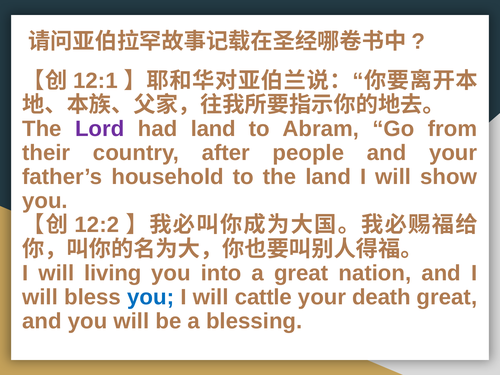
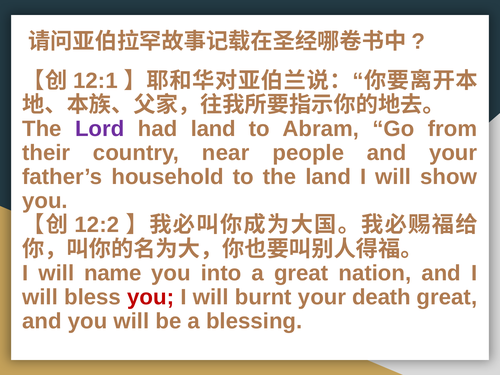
after: after -> near
living: living -> name
you at (151, 297) colour: blue -> red
cattle: cattle -> burnt
